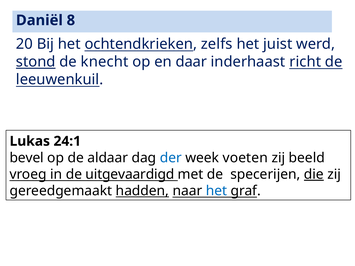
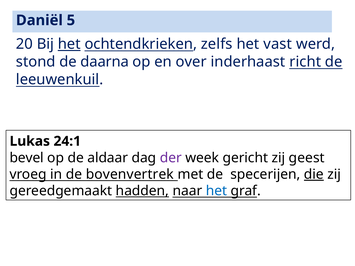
8: 8 -> 5
het at (69, 44) underline: none -> present
juist: juist -> vast
stond underline: present -> none
knecht: knecht -> daarna
daar: daar -> over
der colour: blue -> purple
voeten: voeten -> gericht
beeld: beeld -> geest
uitgevaardigd: uitgevaardigd -> bovenvertrek
